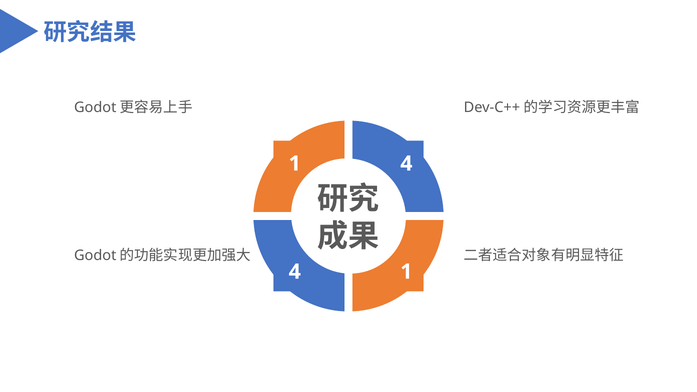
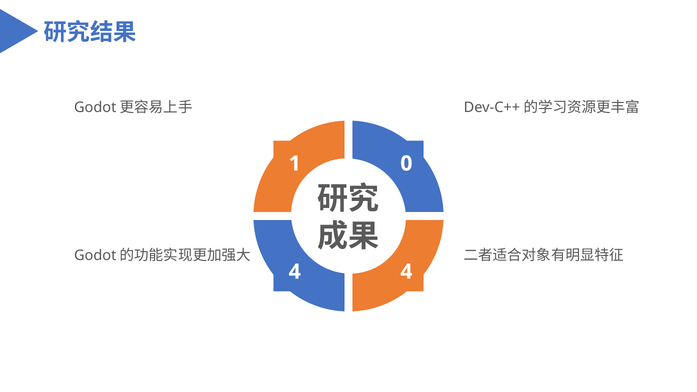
1 4: 4 -> 0
4 1: 1 -> 4
